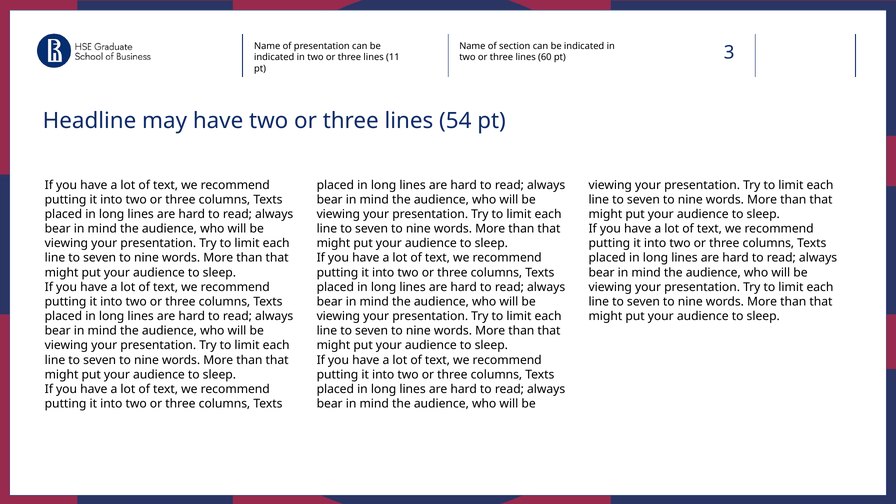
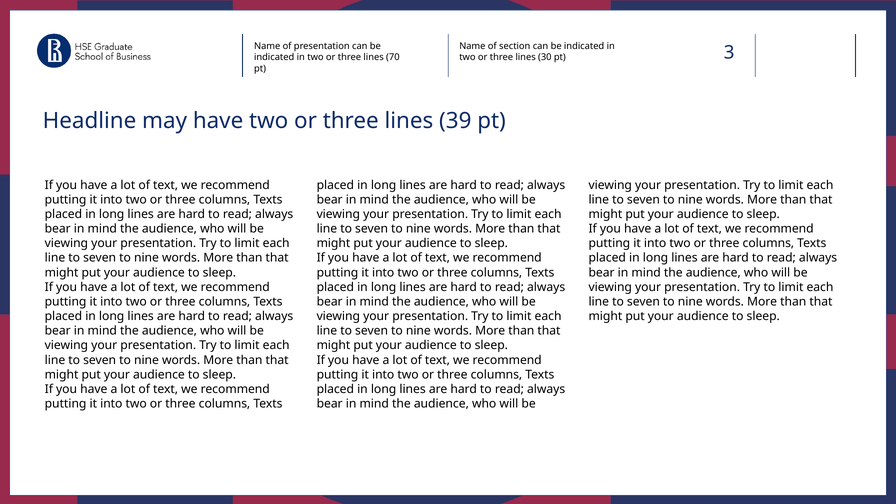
11: 11 -> 70
60: 60 -> 30
54: 54 -> 39
